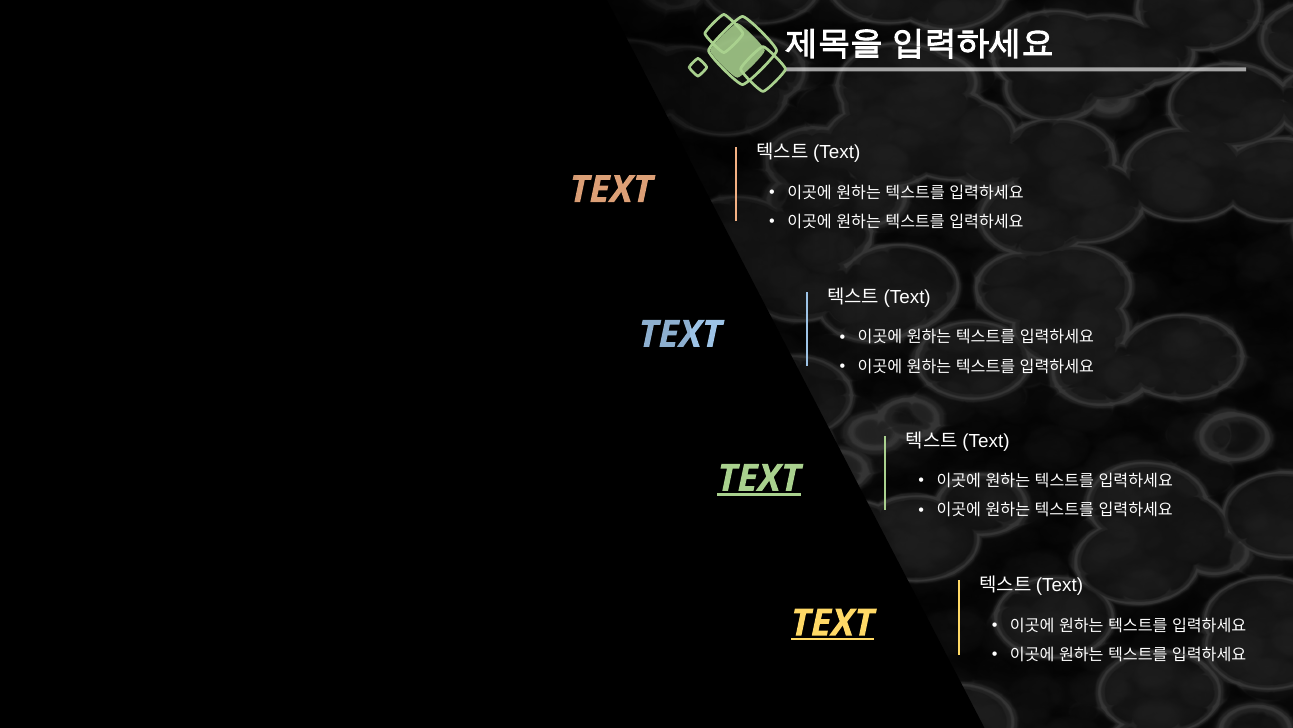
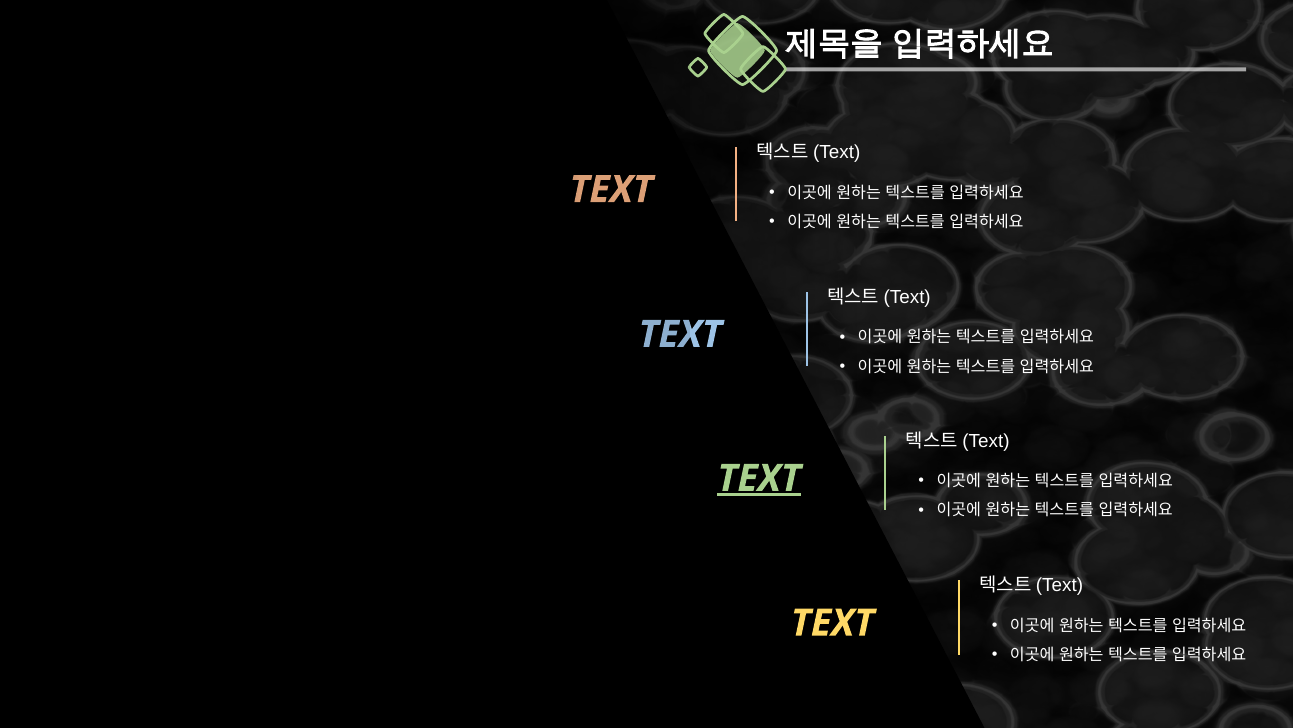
TEXT at (833, 622) underline: present -> none
